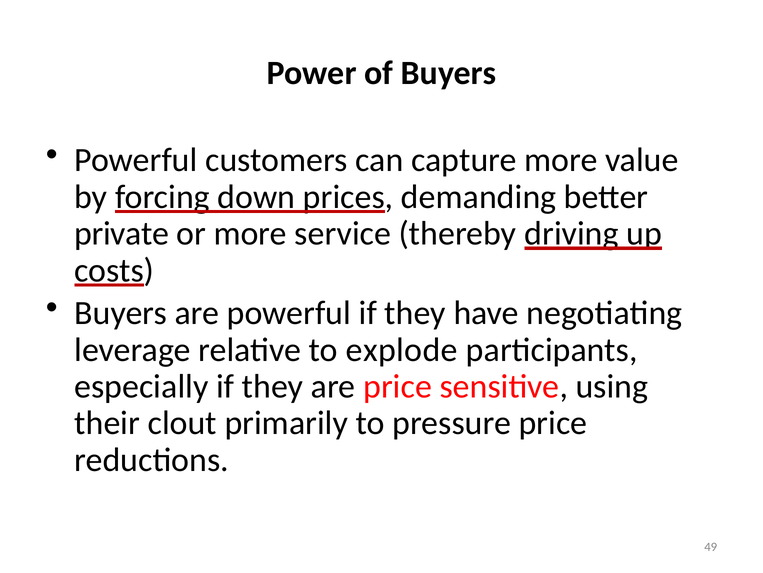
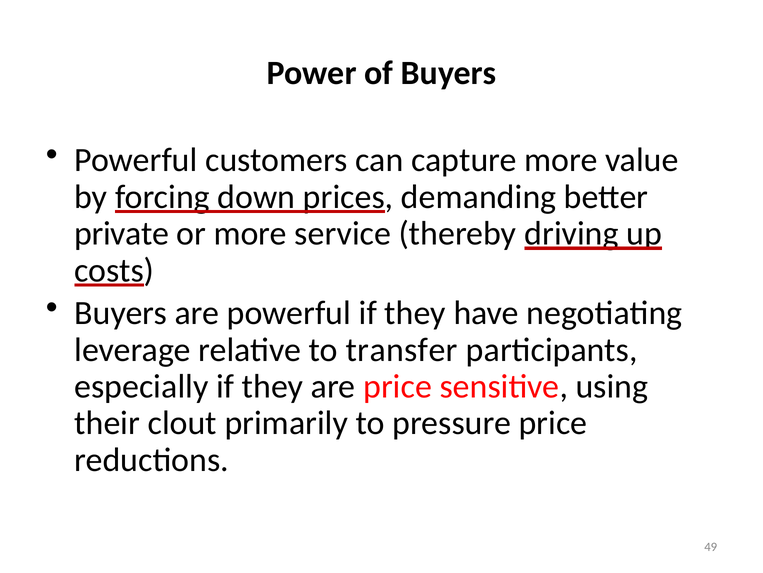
explode: explode -> transfer
